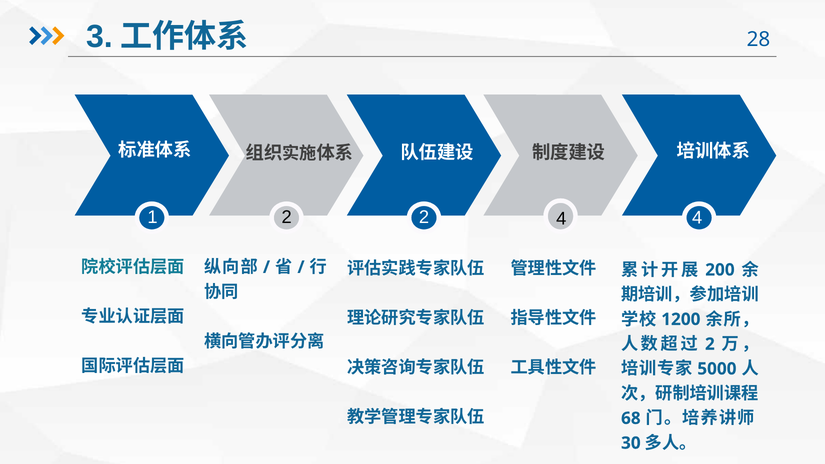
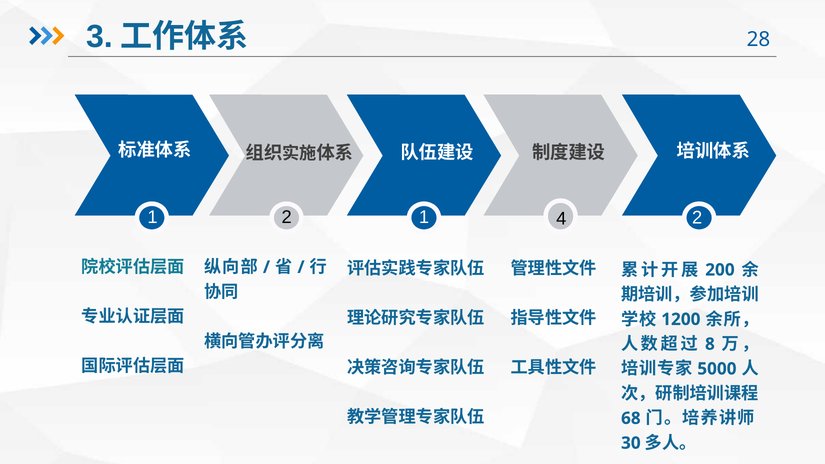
2 2: 2 -> 1
4 4: 4 -> 2
2 at (710, 344): 2 -> 8
